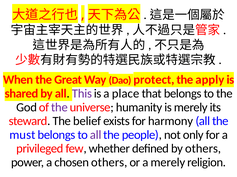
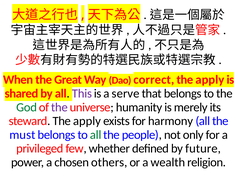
protect: protect -> correct
place: place -> serve
God colour: black -> green
steward The belief: belief -> apply
all at (96, 135) colour: purple -> green
by others: others -> future
a merely: merely -> wealth
